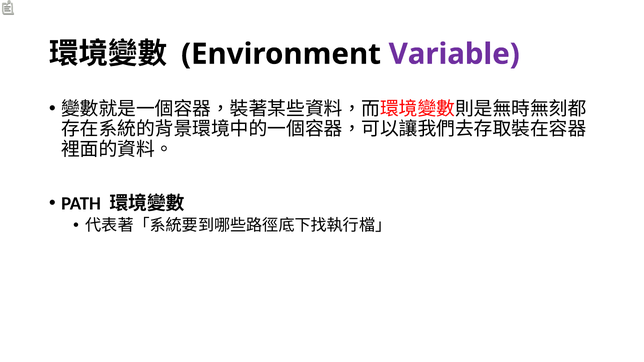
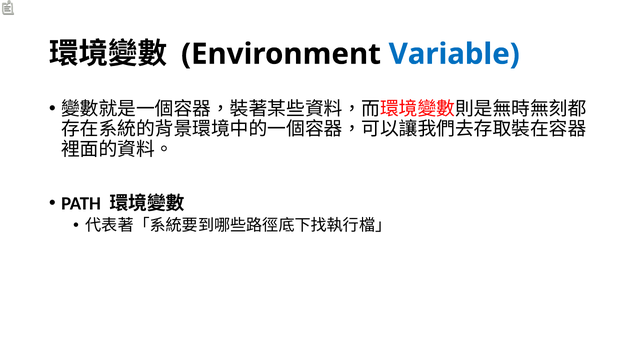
Variable colour: purple -> blue
